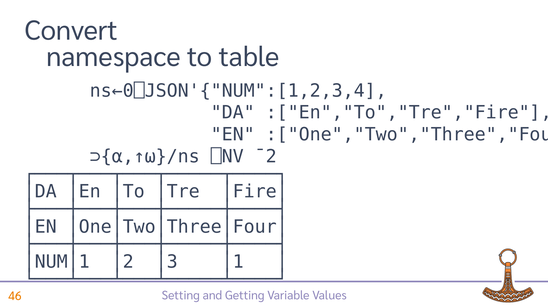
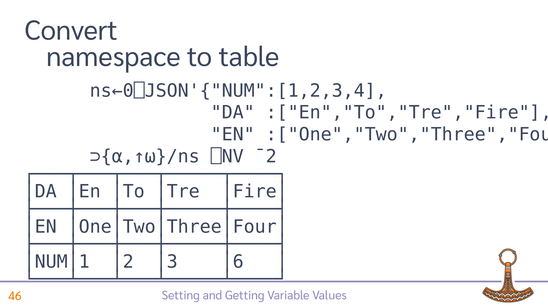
│1: │1 -> │6
